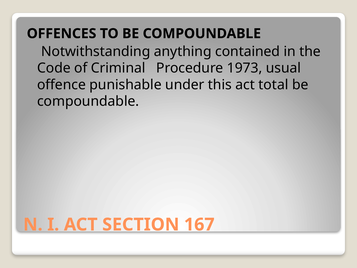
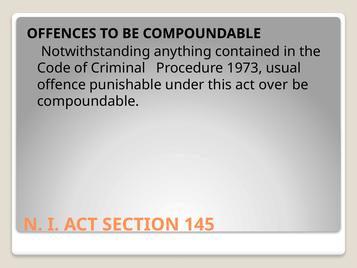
total: total -> over
167: 167 -> 145
